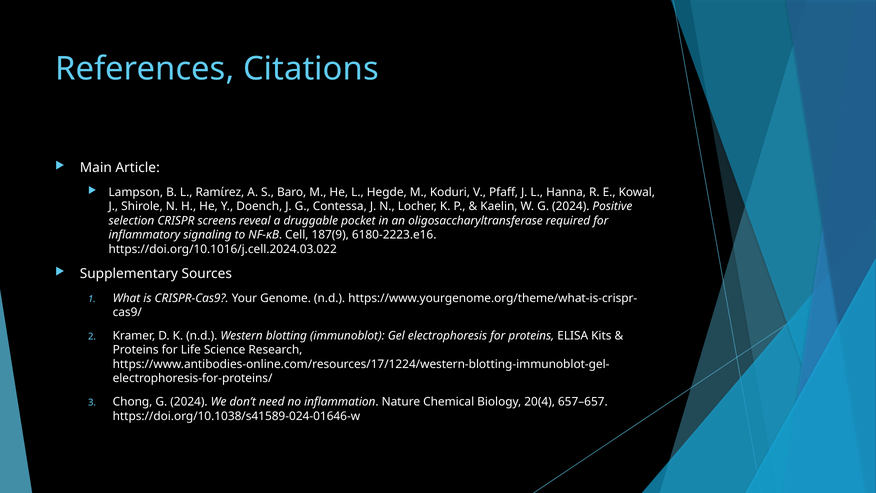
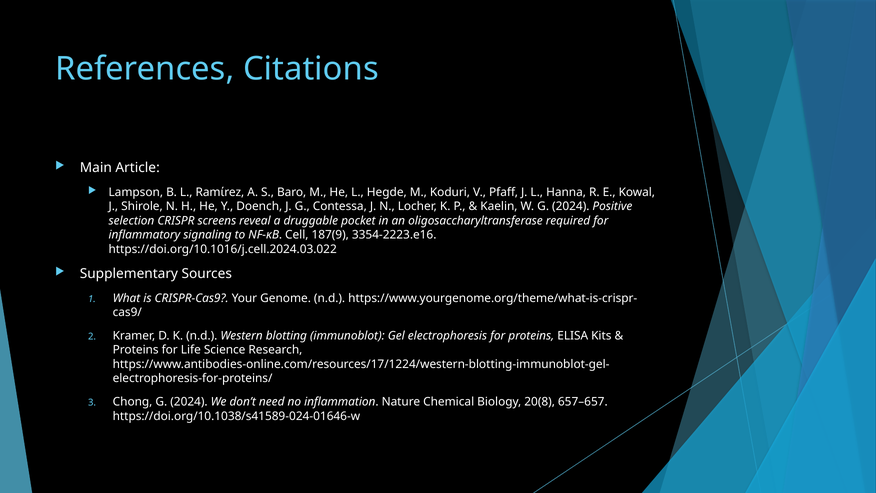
6180-2223.e16: 6180-2223.e16 -> 3354-2223.e16
20(4: 20(4 -> 20(8
